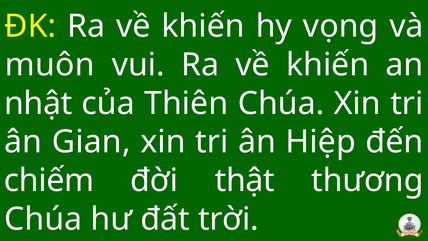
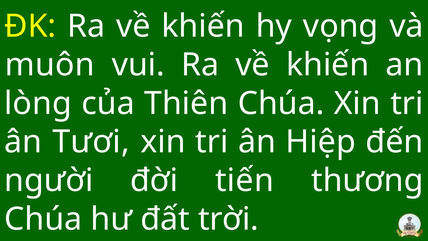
nhật: nhật -> lòng
Gian: Gian -> Tươi
chiếm: chiếm -> người
thật: thật -> tiến
